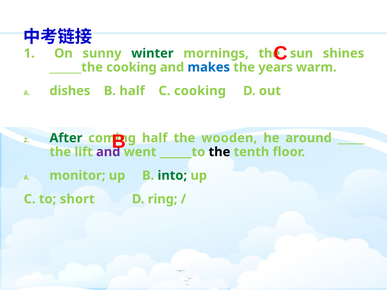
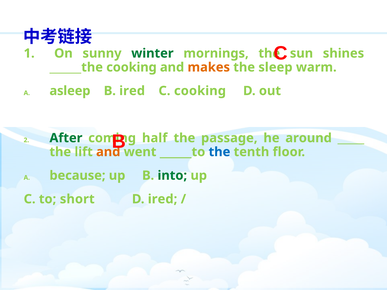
makes colour: blue -> orange
years: years -> sleep
dishes: dishes -> asleep
B half: half -> ired
wooden: wooden -> passage
and at (108, 152) colour: purple -> orange
the at (219, 152) colour: black -> blue
monitor: monitor -> because
D ring: ring -> ired
